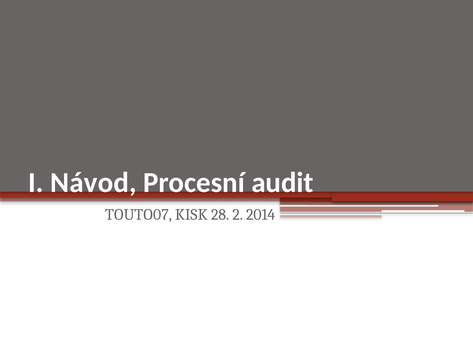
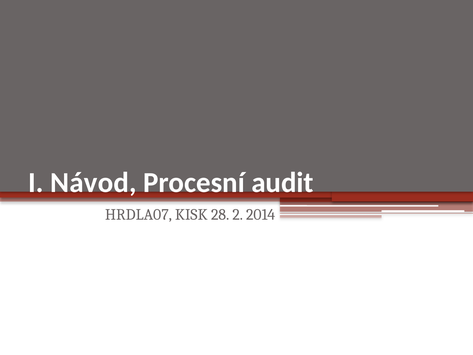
TOUTO07: TOUTO07 -> HRDLA07
